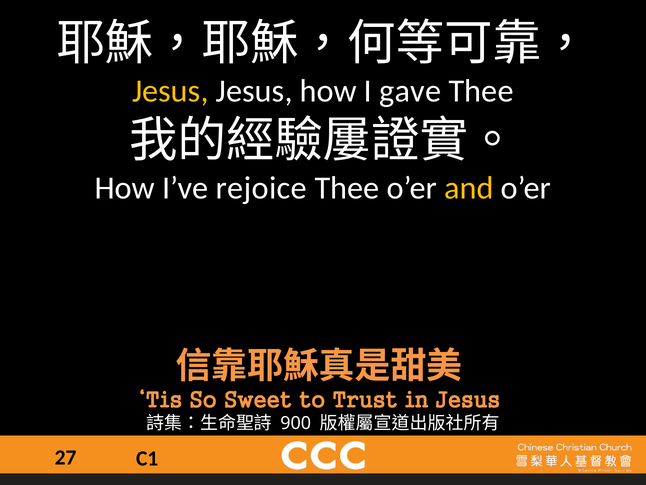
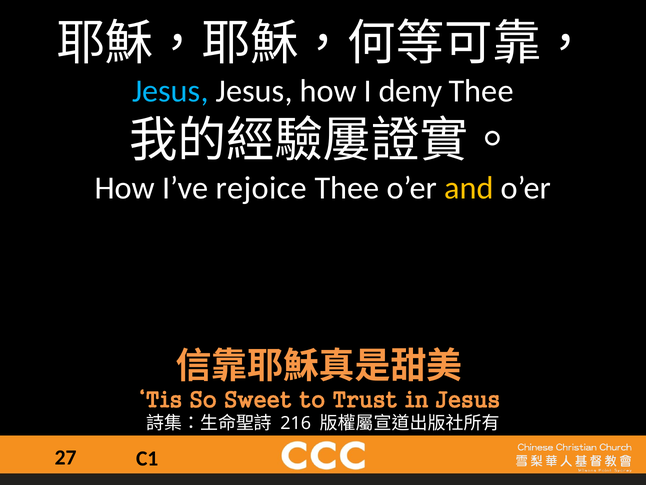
Jesus at (170, 91) colour: yellow -> light blue
gave: gave -> deny
900: 900 -> 216
